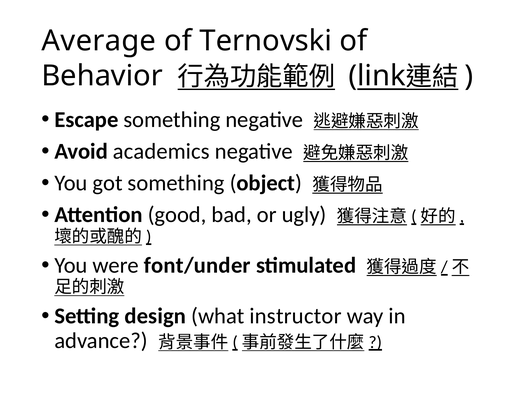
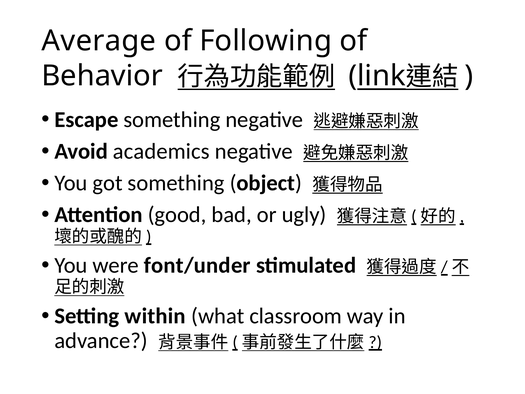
Ternovski: Ternovski -> Following
design: design -> within
instructor: instructor -> classroom
